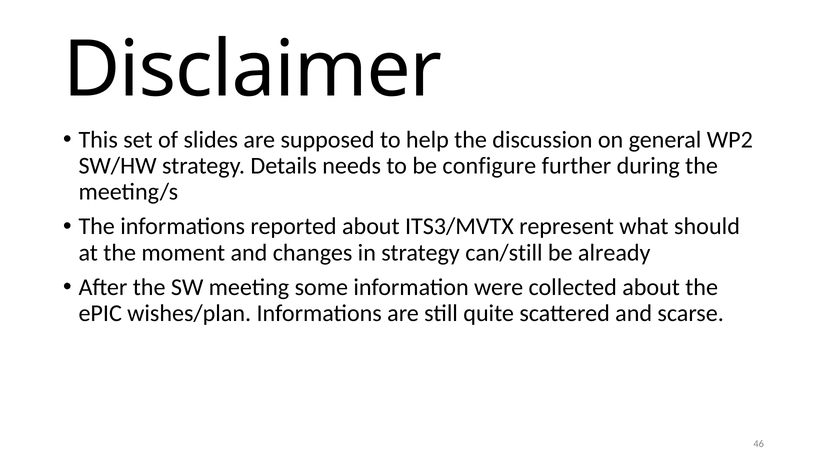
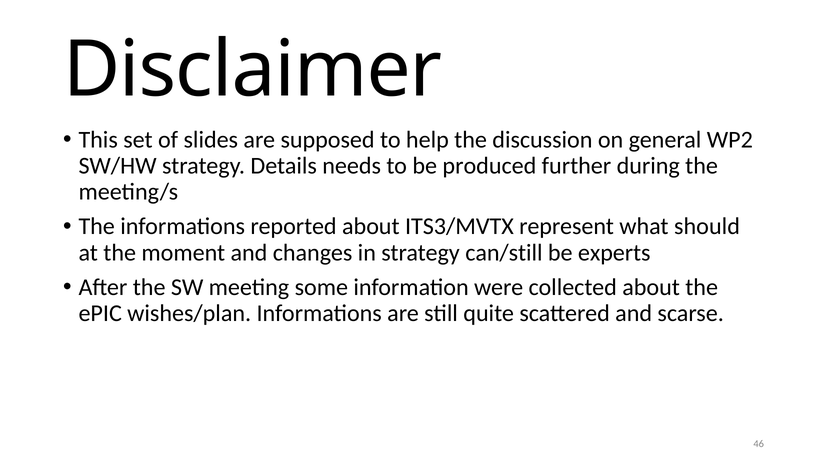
configure: configure -> produced
already: already -> experts
